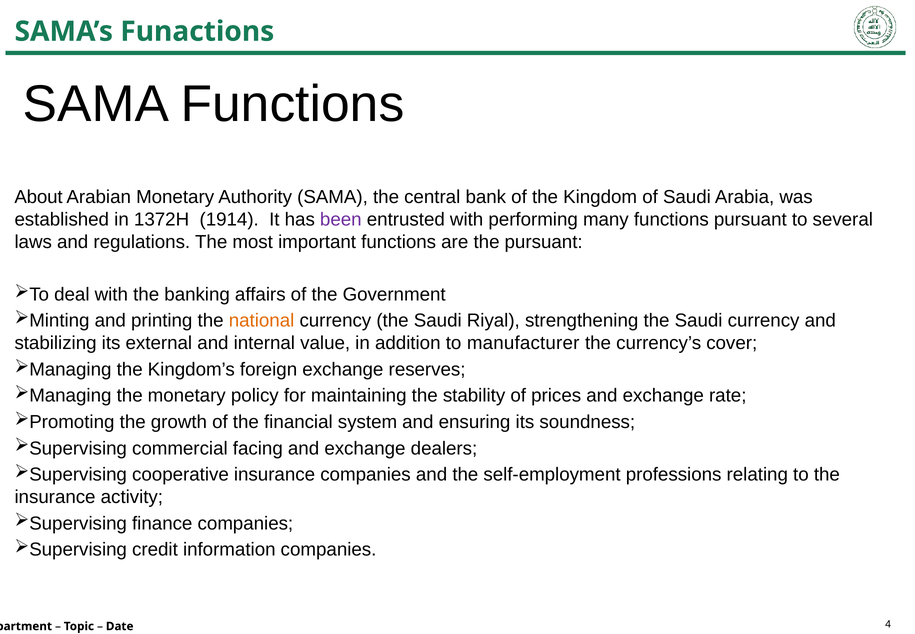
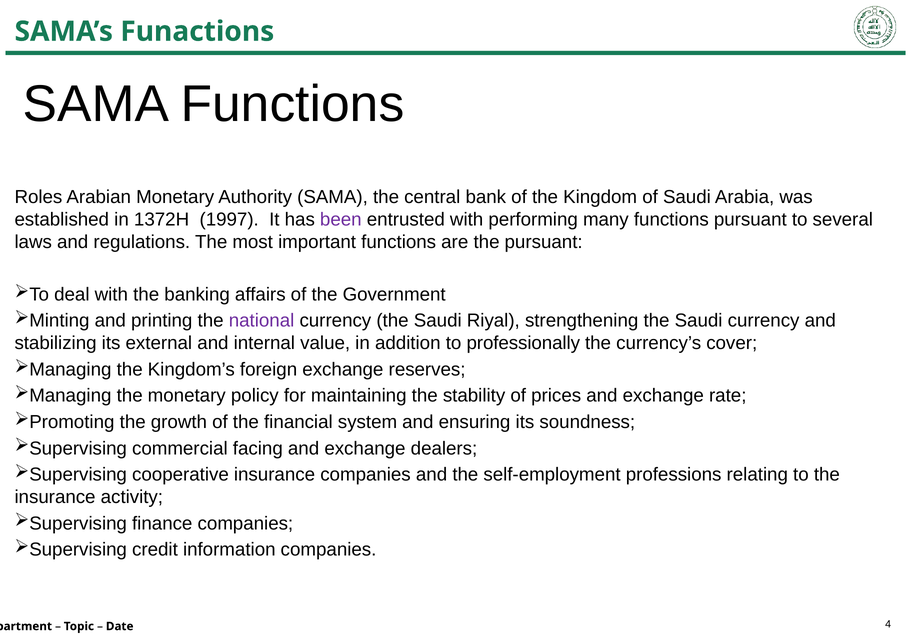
About: About -> Roles
1914: 1914 -> 1997
national colour: orange -> purple
manufacturer: manufacturer -> professionally
